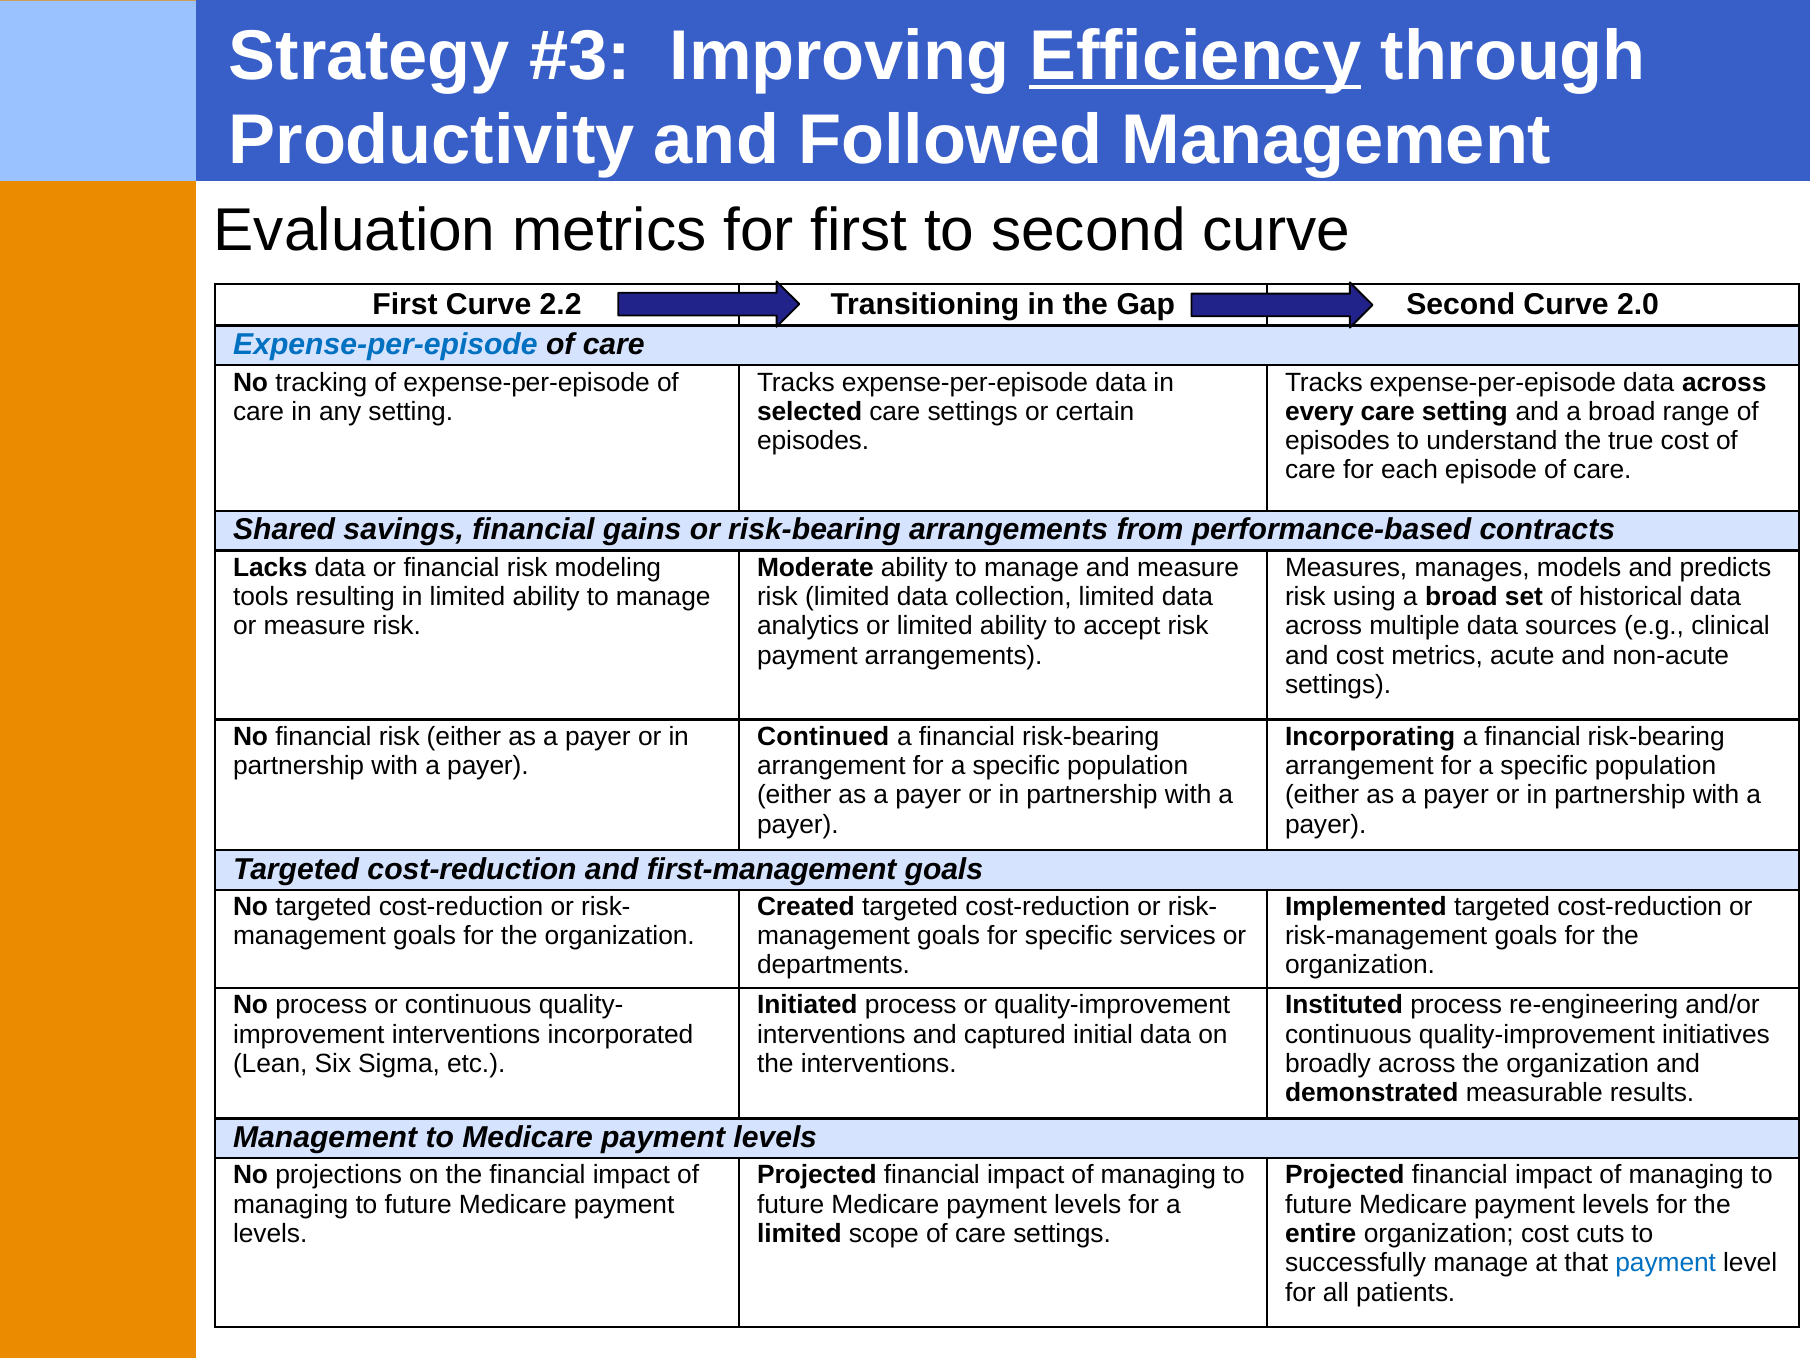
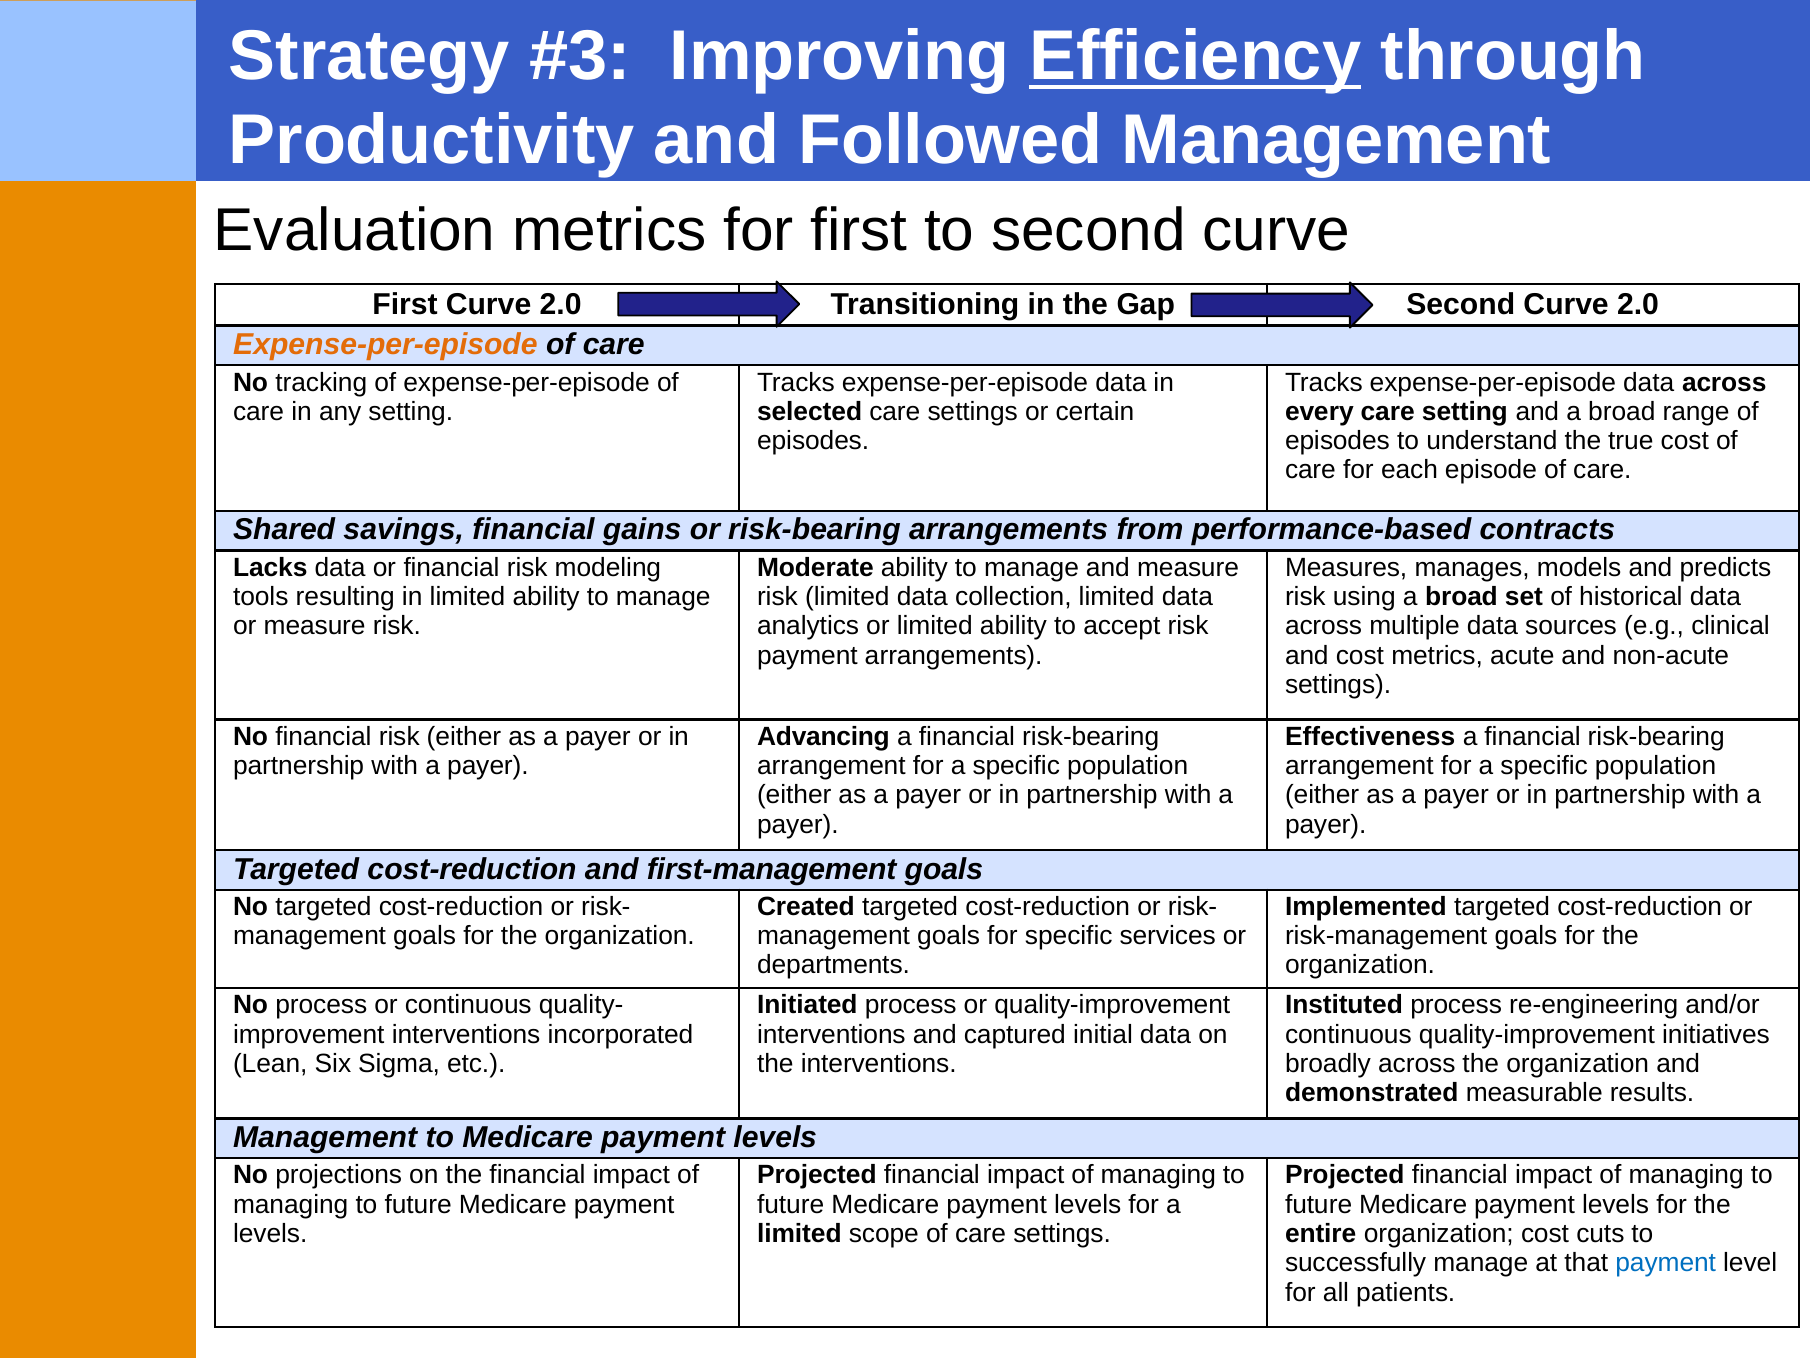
First Curve 2.2: 2.2 -> 2.0
Expense-per-episode at (385, 345) colour: blue -> orange
Continued: Continued -> Advancing
Incorporating: Incorporating -> Effectiveness
